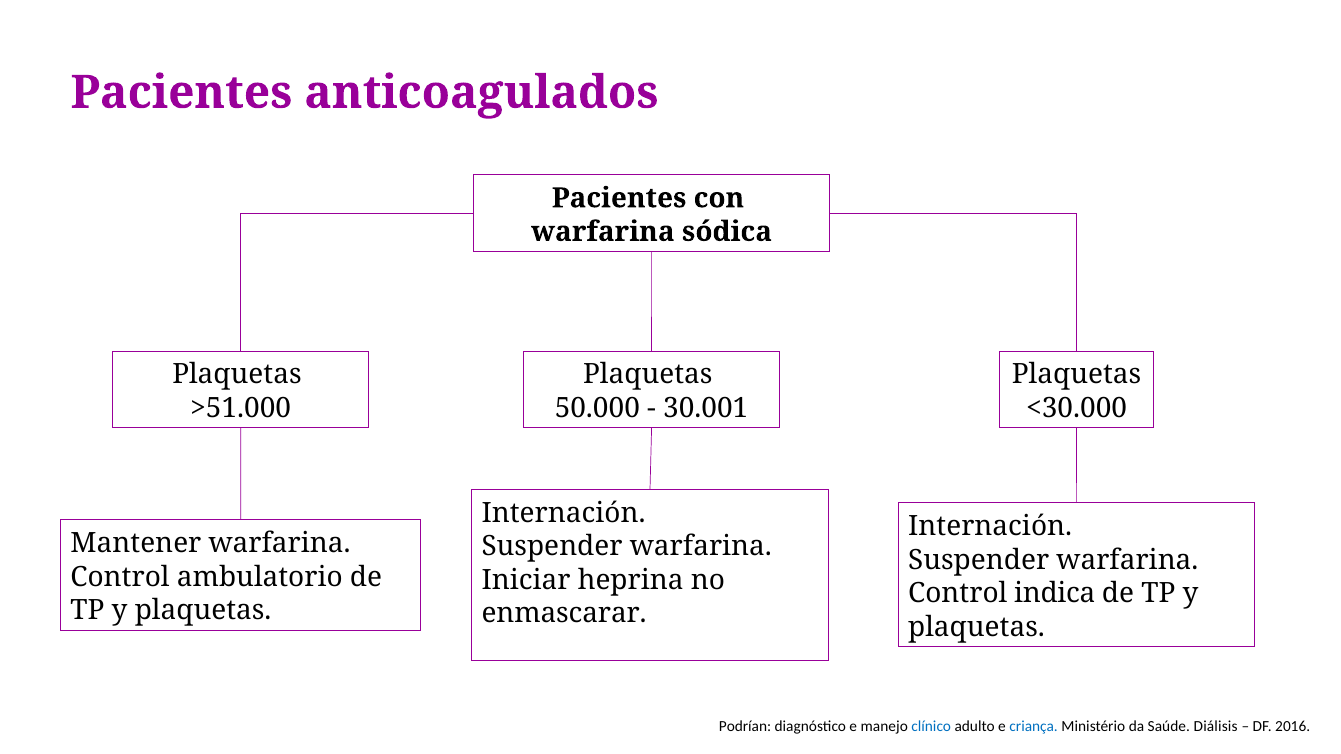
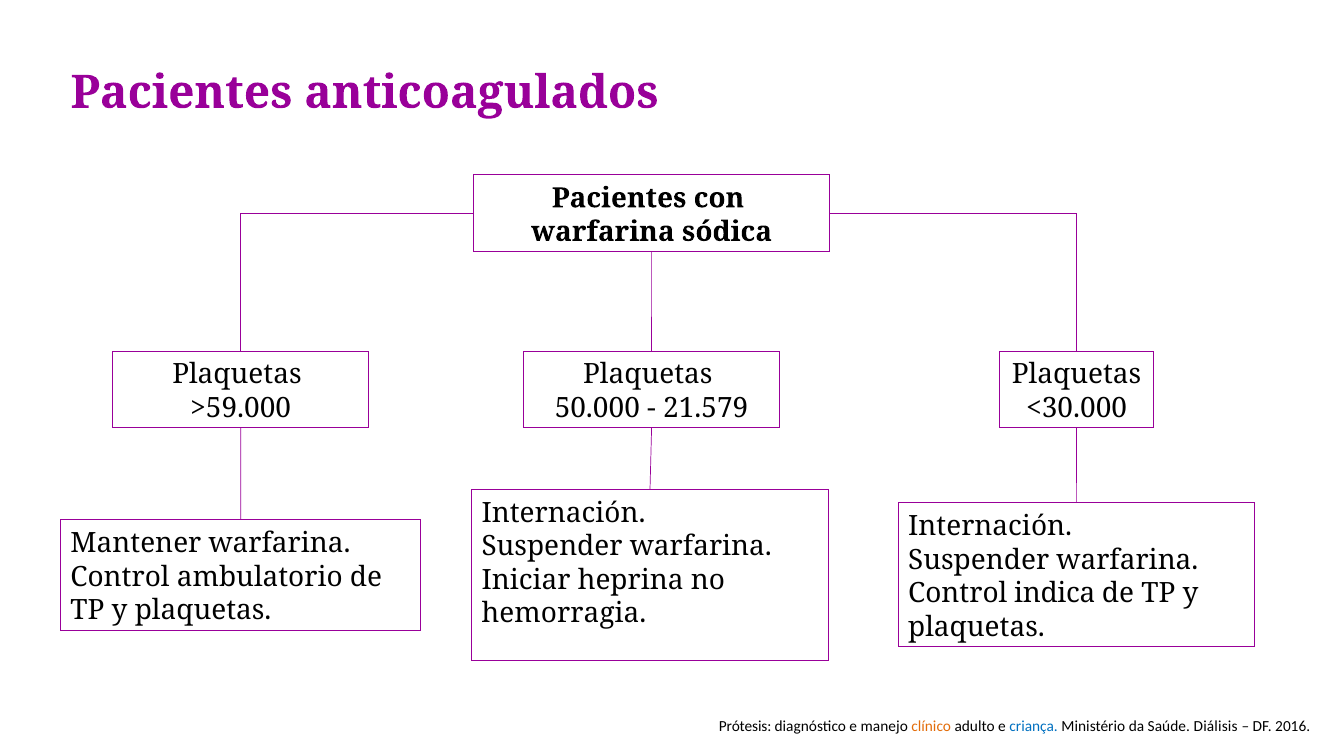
>51.000: >51.000 -> >59.000
30.001: 30.001 -> 21.579
enmascarar: enmascarar -> hemorragia
Podrían: Podrían -> Prótesis
clínico colour: blue -> orange
